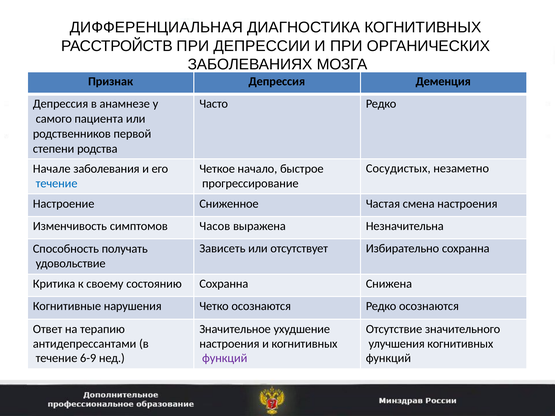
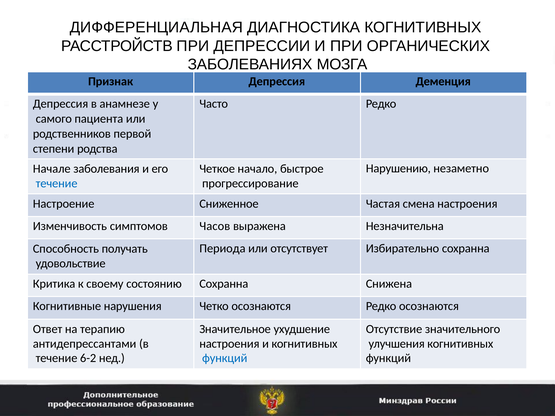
Сосудистых: Сосудистых -> Нарушению
Зависеть: Зависеть -> Периода
6-9: 6-9 -> 6-2
функций at (225, 358) colour: purple -> blue
